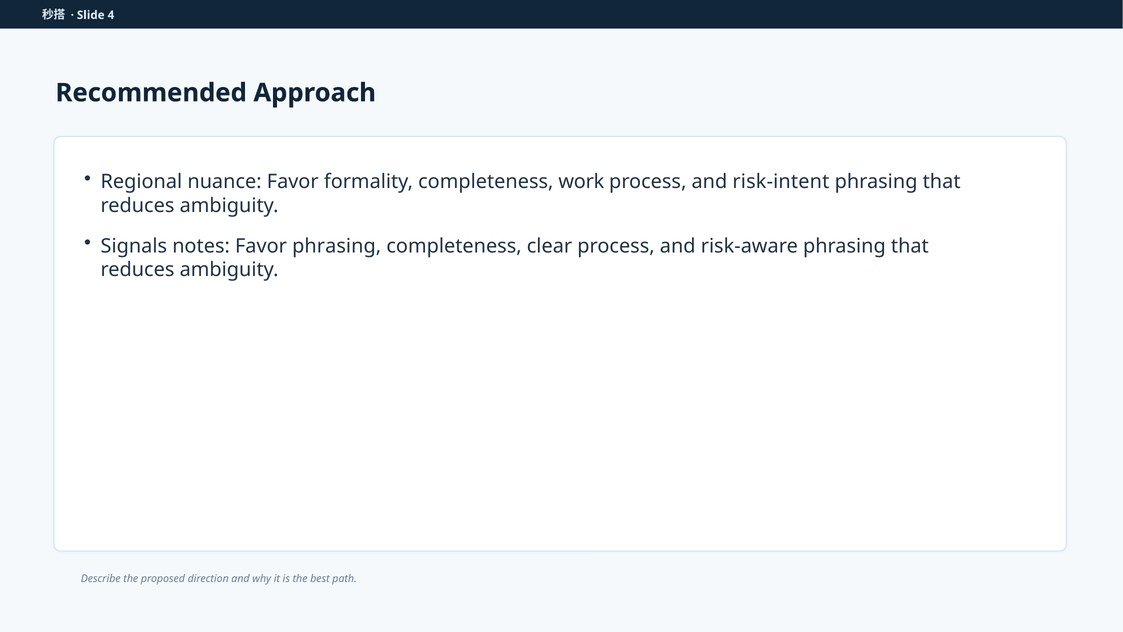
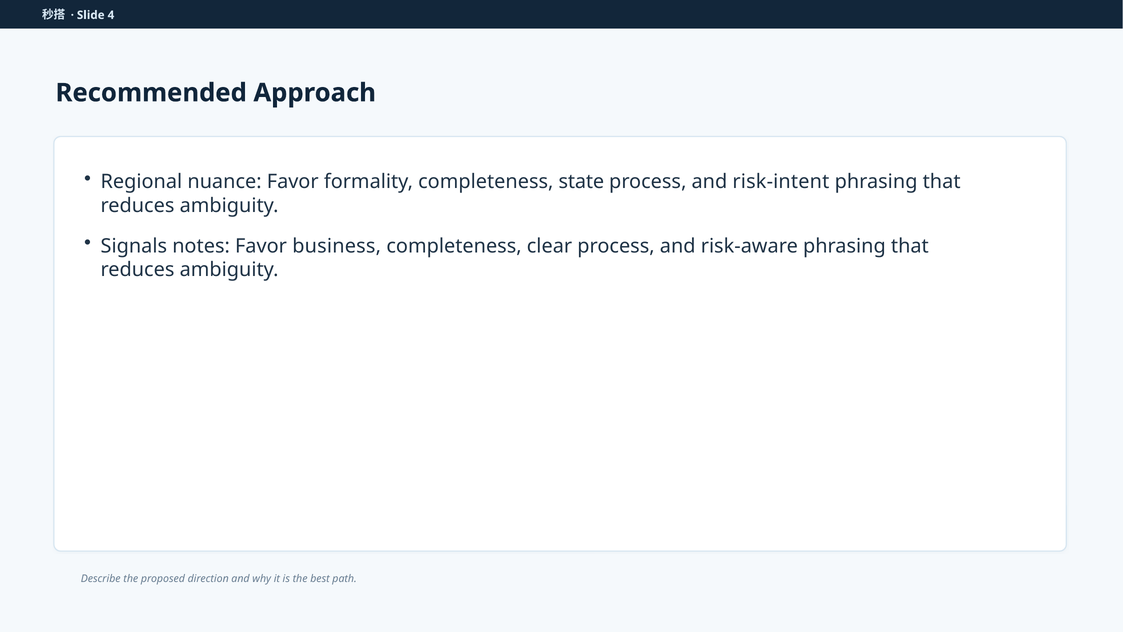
work: work -> state
Favor phrasing: phrasing -> business
